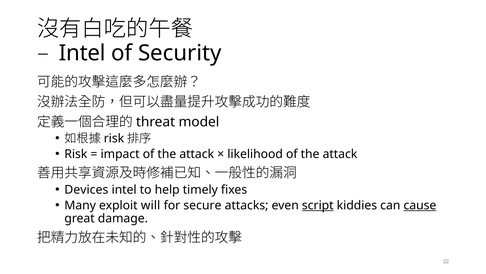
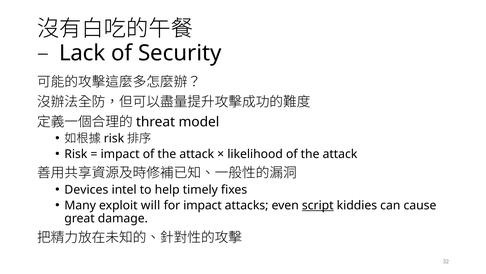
Intel at (82, 53): Intel -> Lack
for secure: secure -> impact
cause underline: present -> none
